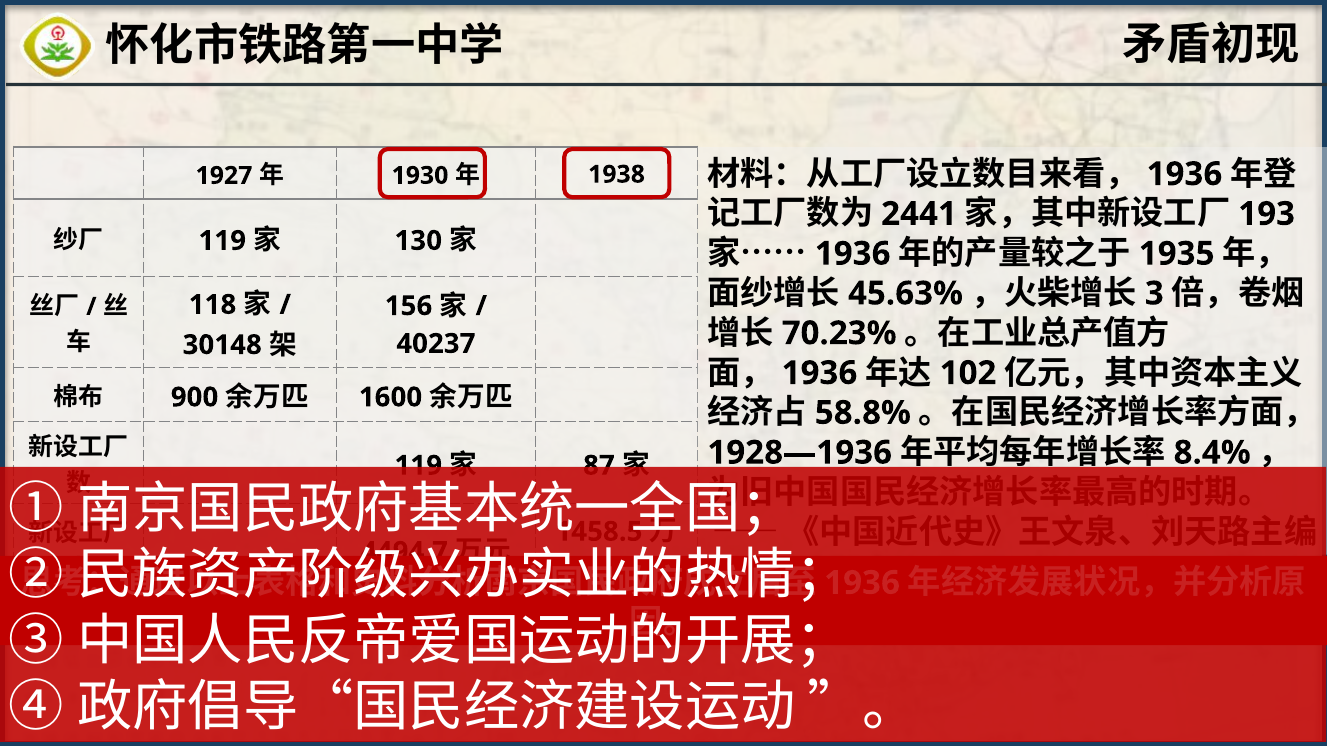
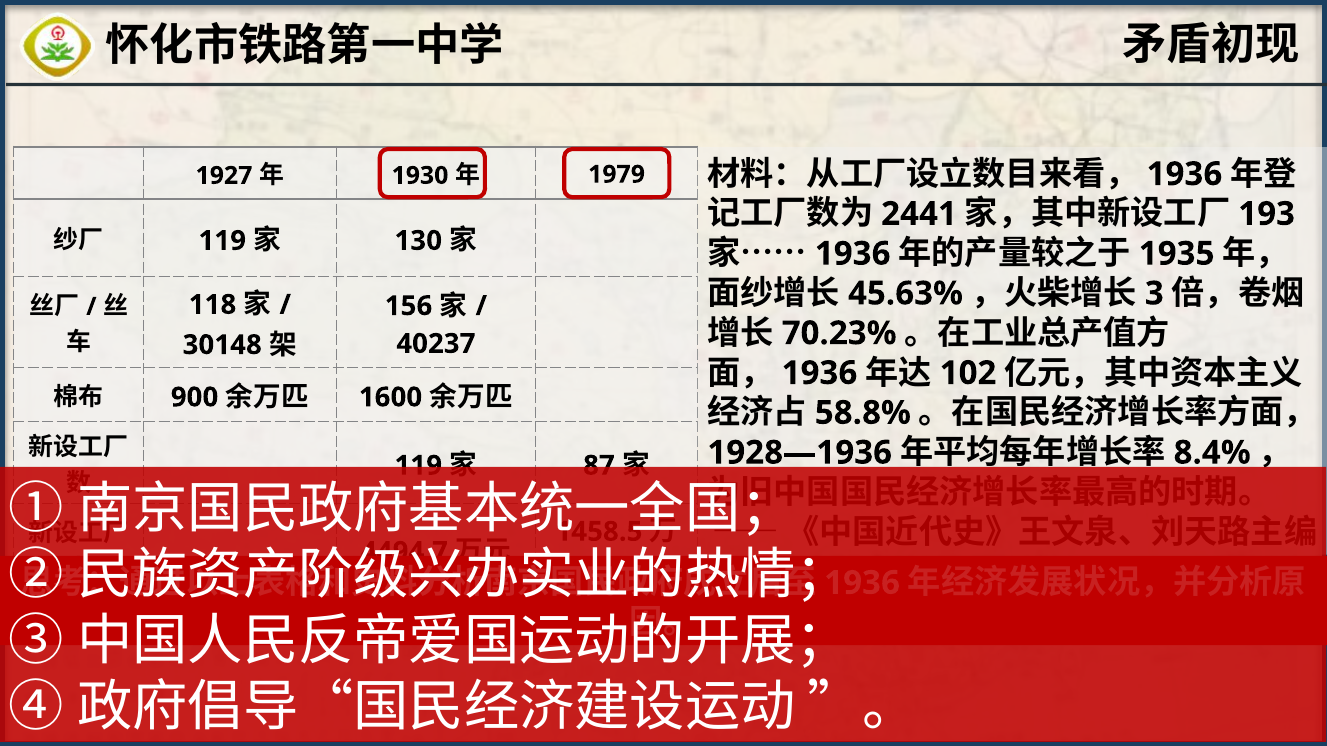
1938: 1938 -> 1979
